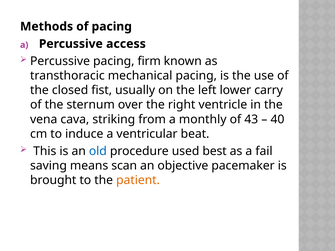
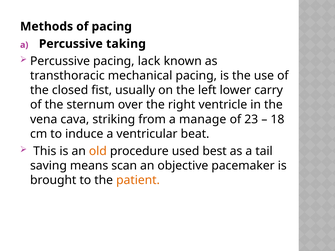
access: access -> taking
firm: firm -> lack
monthly: monthly -> manage
43: 43 -> 23
40: 40 -> 18
old colour: blue -> orange
fail: fail -> tail
